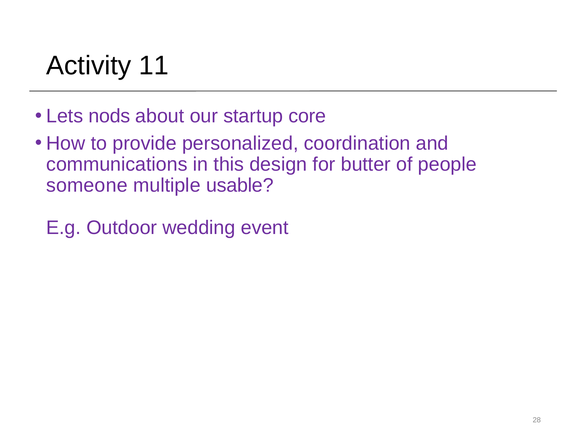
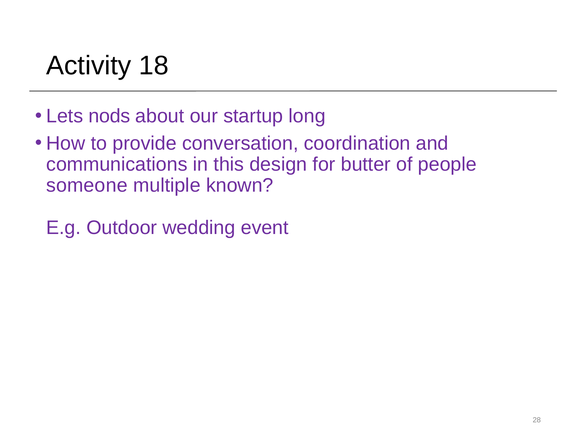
11: 11 -> 18
core: core -> long
personalized: personalized -> conversation
usable: usable -> known
